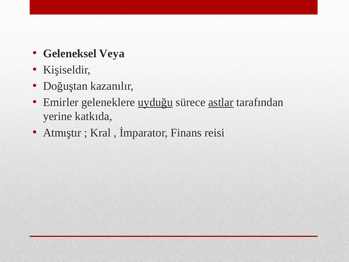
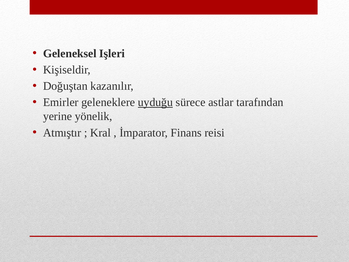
Veya: Veya -> Işleri
astlar underline: present -> none
katkıda: katkıda -> yönelik
